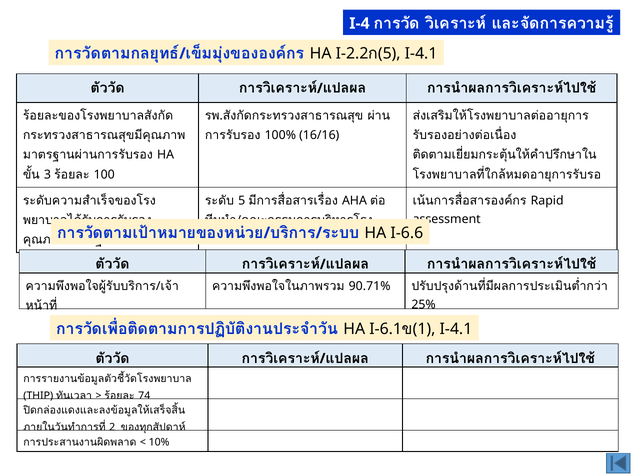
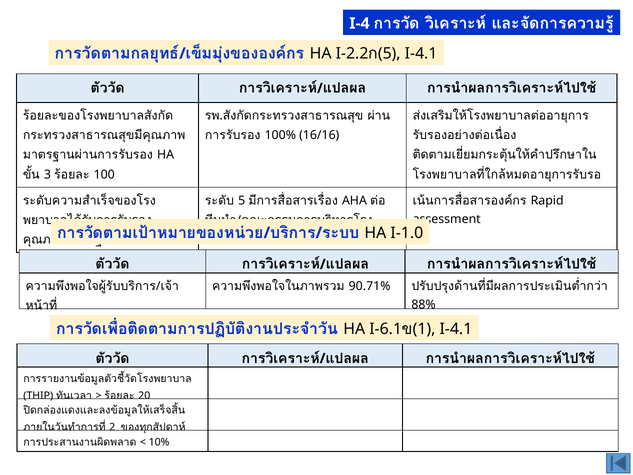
I-6.6: I-6.6 -> I-1.0
25%: 25% -> 88%
74: 74 -> 20
